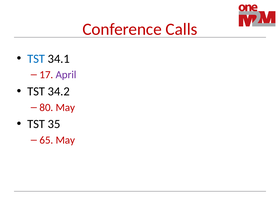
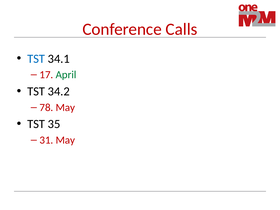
April colour: purple -> green
80: 80 -> 78
65: 65 -> 31
